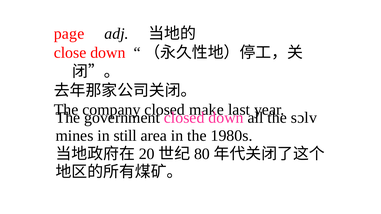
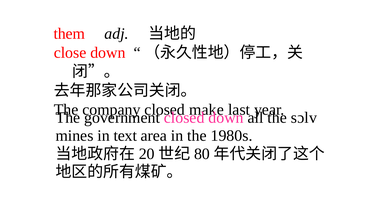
page: page -> them
still: still -> text
